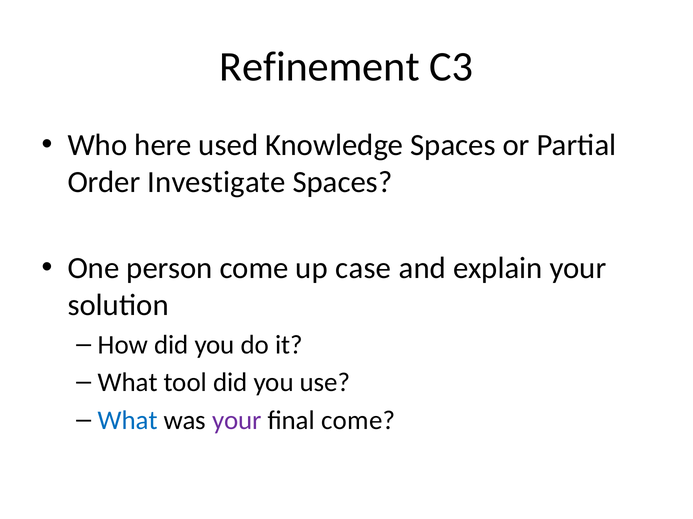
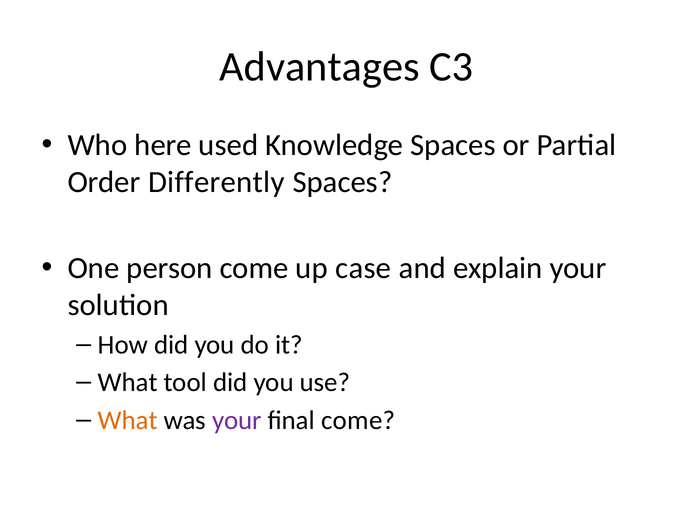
Refinement: Refinement -> Advantages
Investigate: Investigate -> Differently
What at (128, 421) colour: blue -> orange
